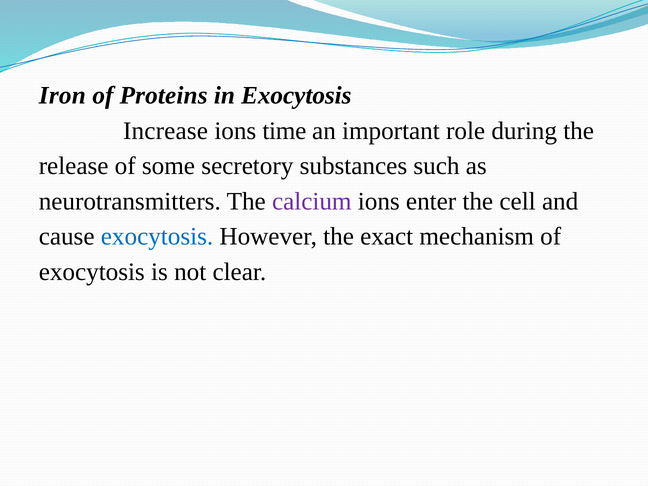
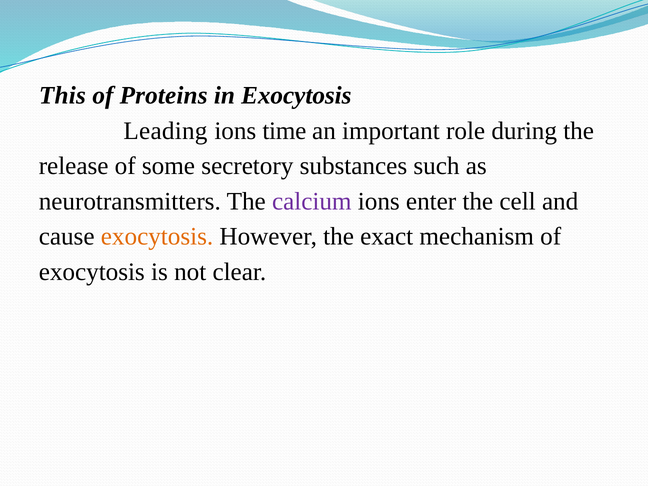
Iron: Iron -> This
Increase: Increase -> Leading
exocytosis at (157, 237) colour: blue -> orange
